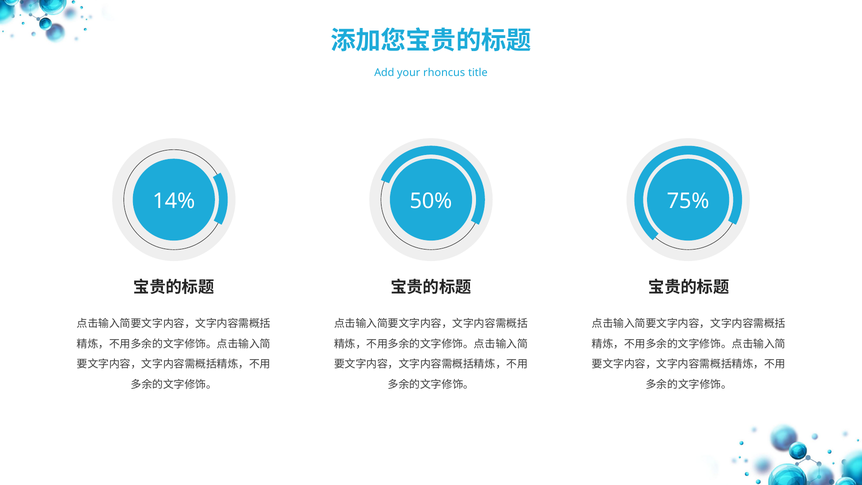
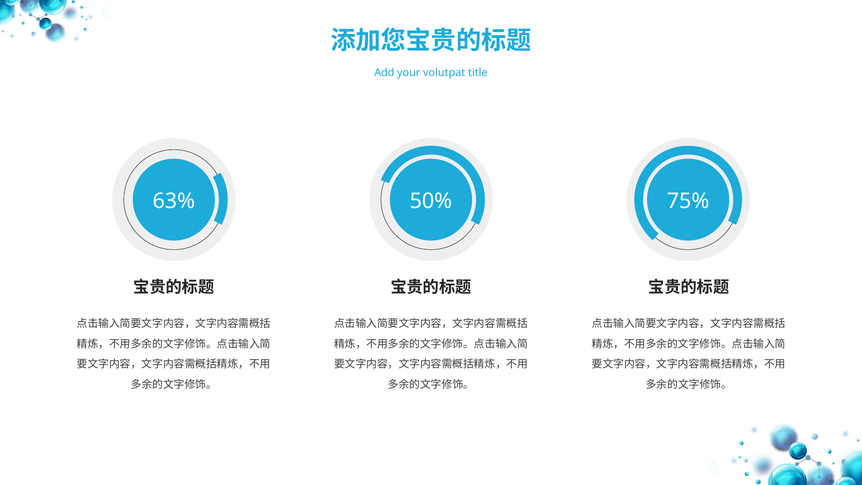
rhoncus: rhoncus -> volutpat
14%: 14% -> 63%
